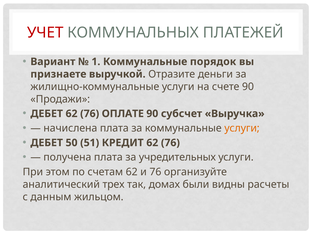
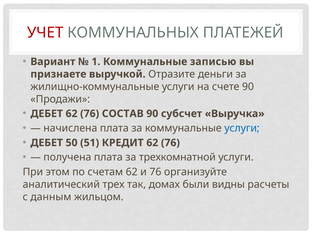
порядок: порядок -> записью
ОПЛАТЕ: ОПЛАТЕ -> СОСТАВ
услуги at (242, 128) colour: orange -> blue
учредительных: учредительных -> трехкомнатной
